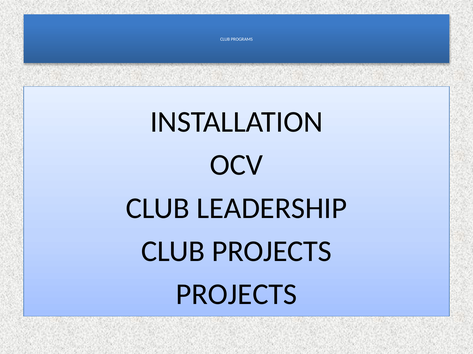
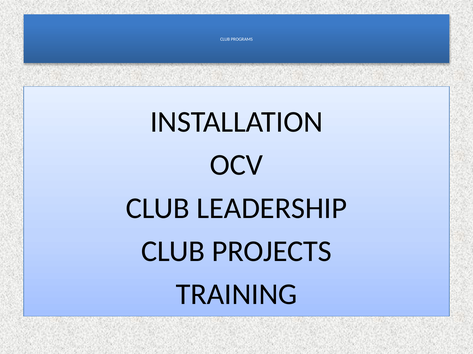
PROJECTS at (236, 295): PROJECTS -> TRAINING
